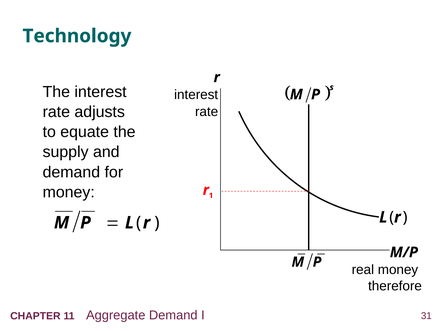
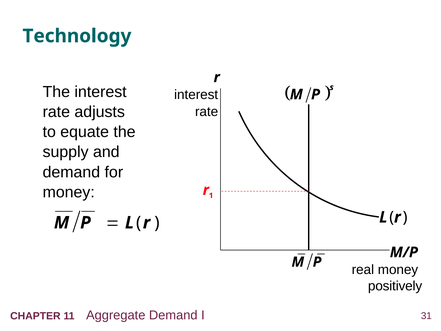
therefore: therefore -> positively
